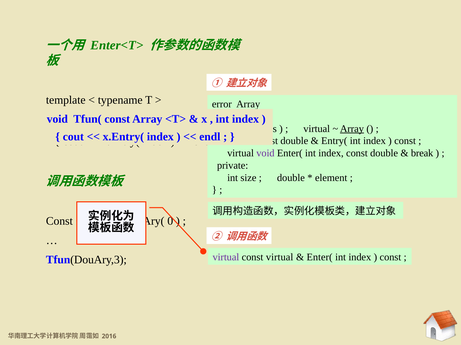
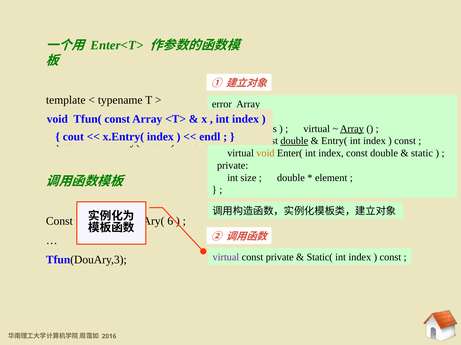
double at (294, 141) underline: none -> present
void at (265, 154) colour: purple -> orange
break: break -> static
0: 0 -> 6
const virtual: virtual -> private
Enter( at (320, 258): Enter( -> Static(
